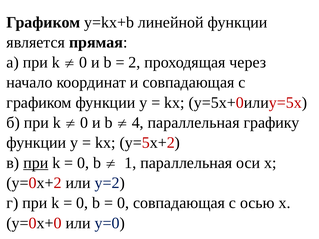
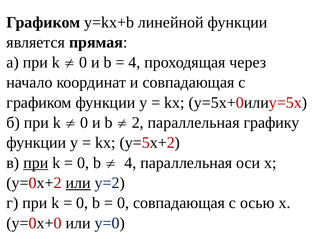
2 at (134, 62): 2 -> 4
4: 4 -> 2
¹ 1: 1 -> 4
или at (78, 183) underline: none -> present
